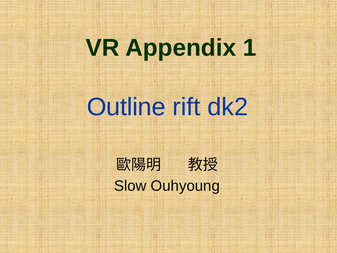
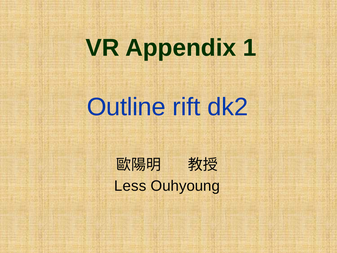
Slow: Slow -> Less
